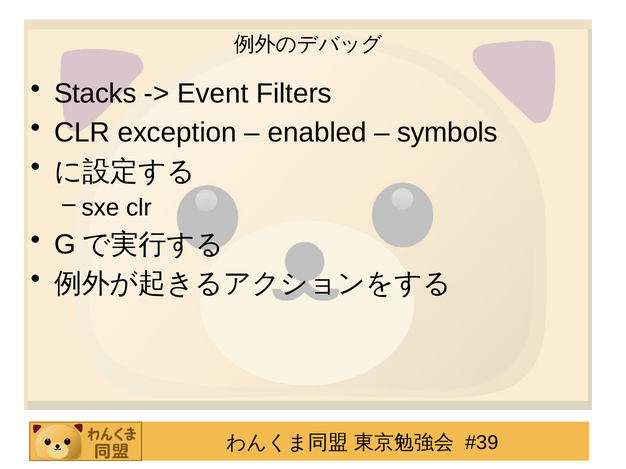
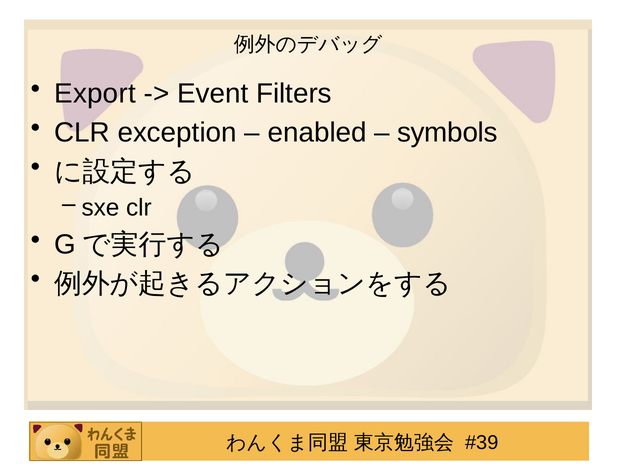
Stacks: Stacks -> Export
